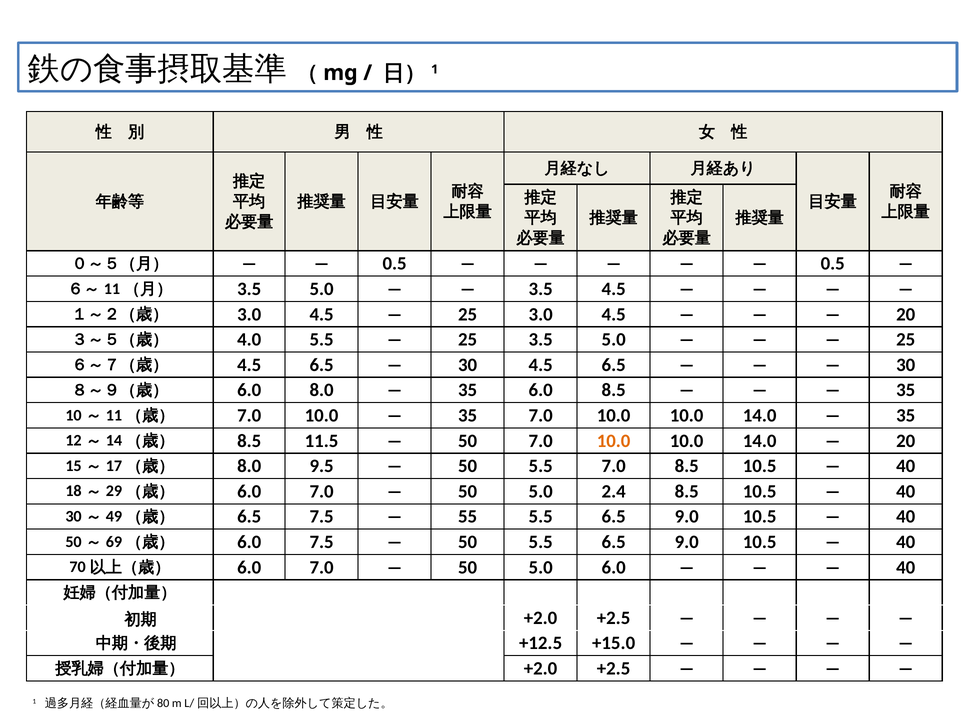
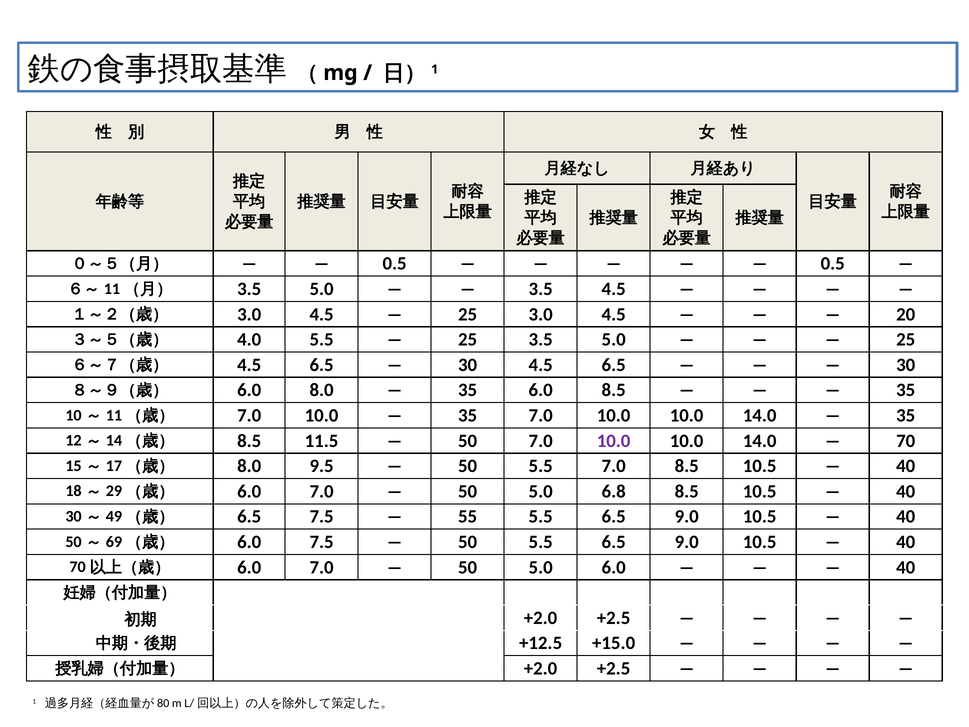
10.0 at (614, 441) colour: orange -> purple
20 at (906, 441): 20 -> 70
2.4: 2.4 -> 6.8
